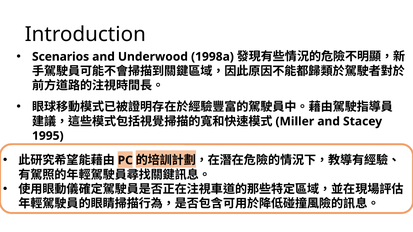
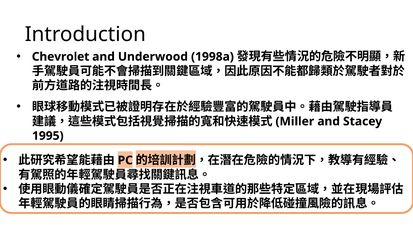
Scenarios: Scenarios -> Chevrolet
